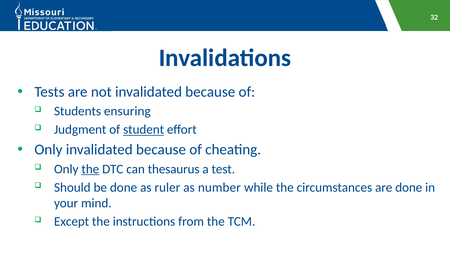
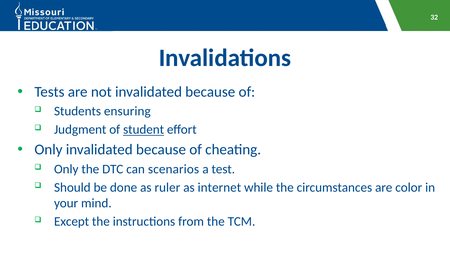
the at (90, 169) underline: present -> none
thesaurus: thesaurus -> scenarios
number: number -> internet
are done: done -> color
